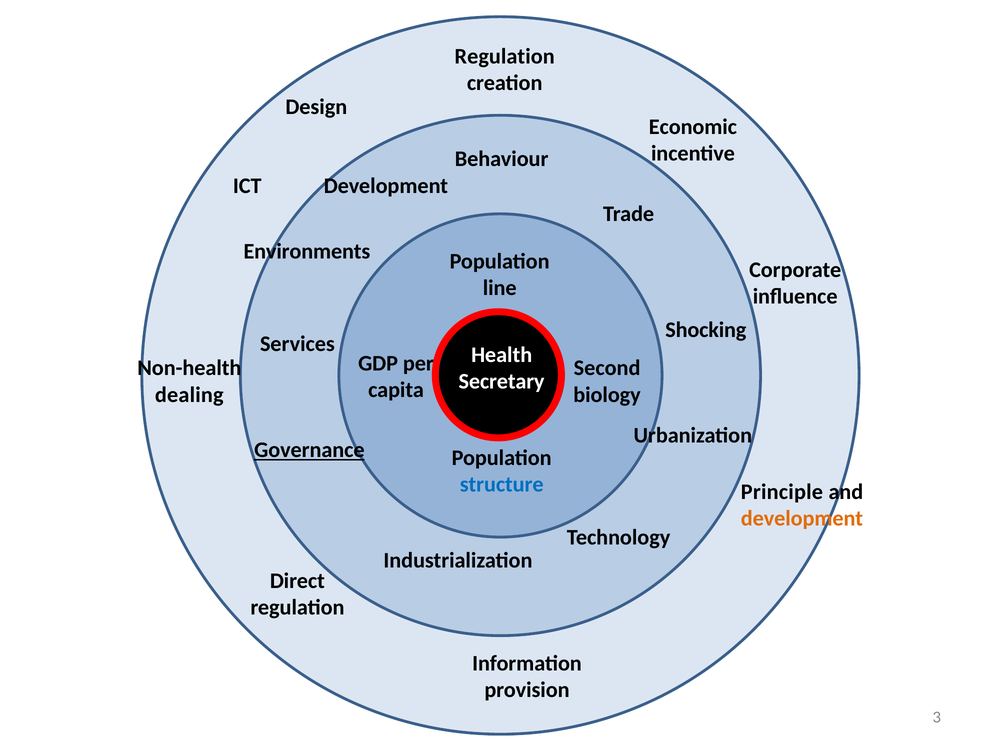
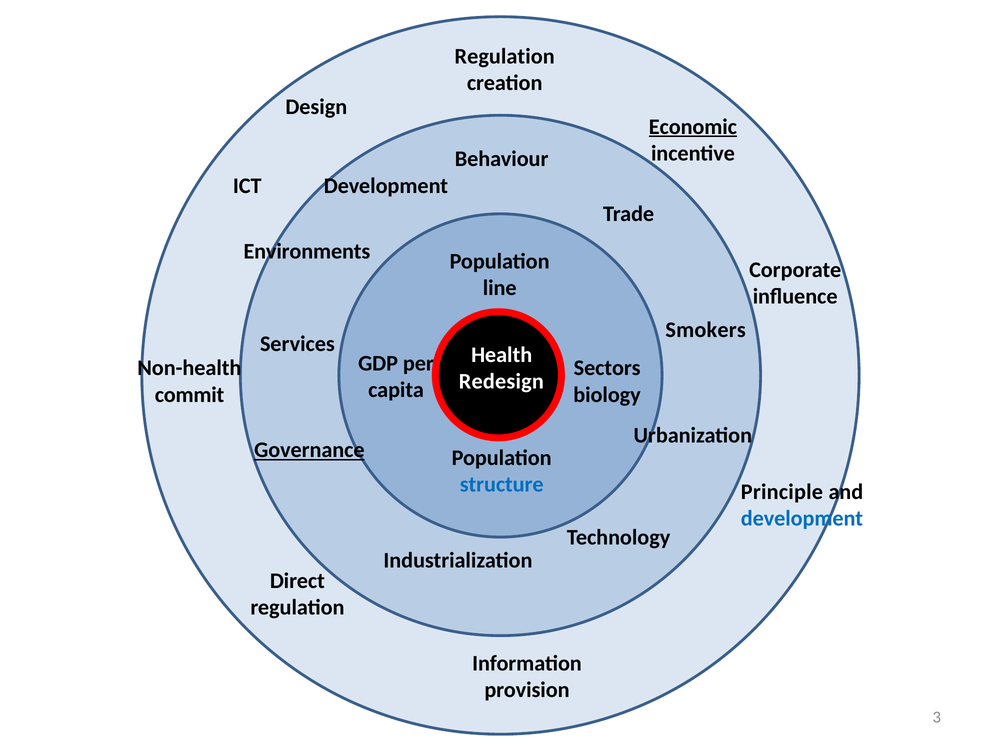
Economic underline: none -> present
Shocking: Shocking -> Smokers
Second: Second -> Sectors
Secretary: Secretary -> Redesign
dealing: dealing -> commit
development at (802, 518) colour: orange -> blue
